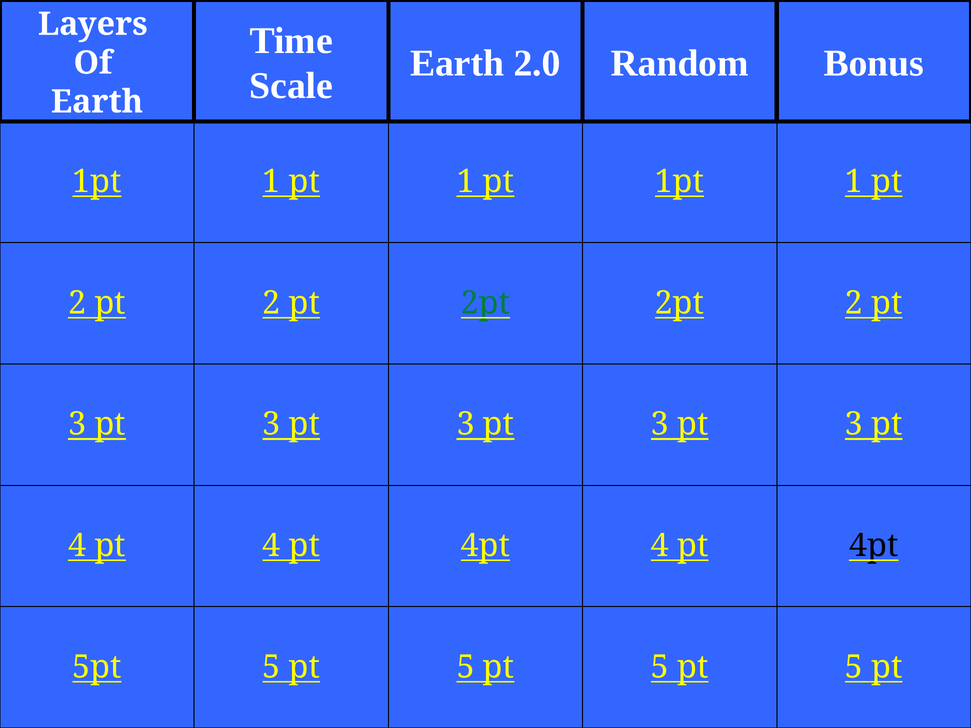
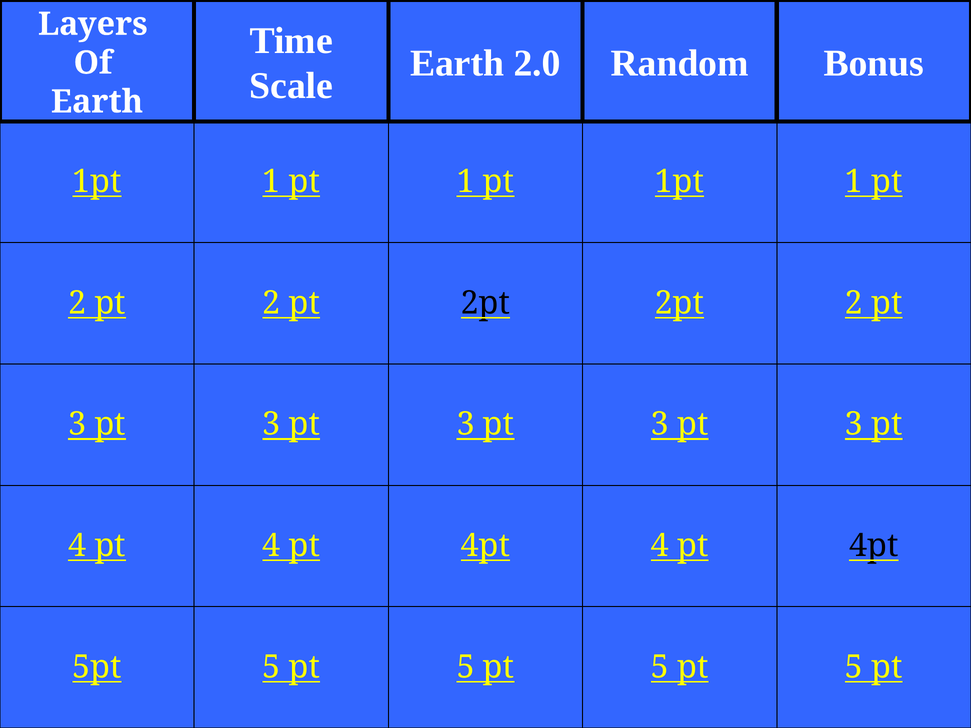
2pt at (485, 303) colour: green -> black
